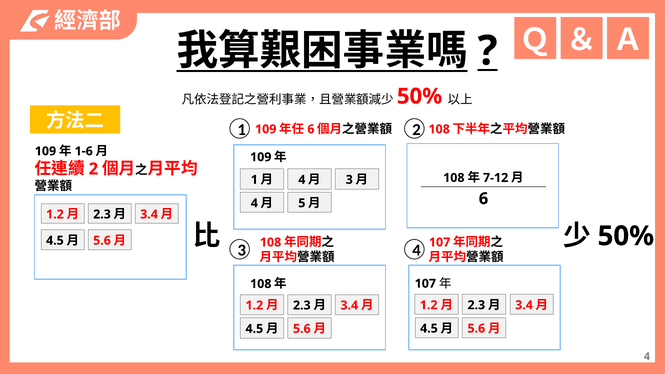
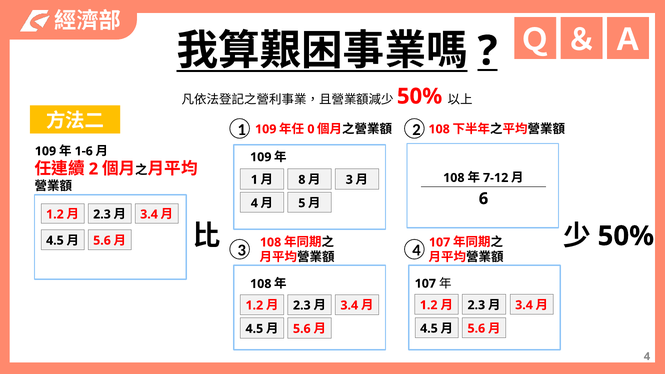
6 at (311, 129): 6 -> 0
4 at (302, 180): 4 -> 8
